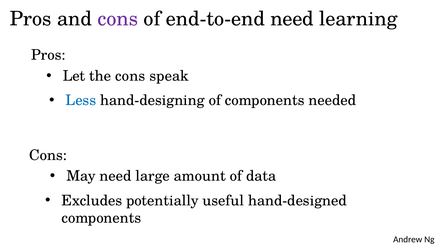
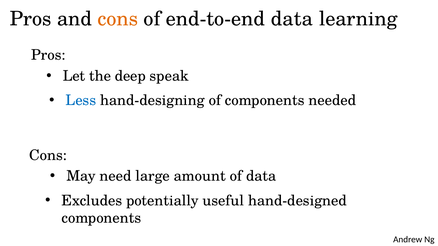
cons at (118, 19) colour: purple -> orange
end-to-end need: need -> data
the cons: cons -> deep
